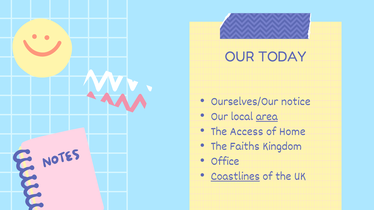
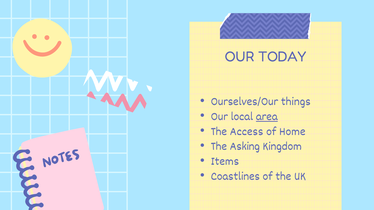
notice: notice -> things
Faiths: Faiths -> Asking
Office: Office -> Items
Coastlines underline: present -> none
